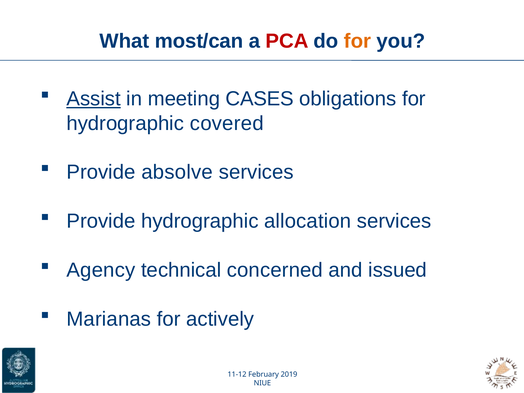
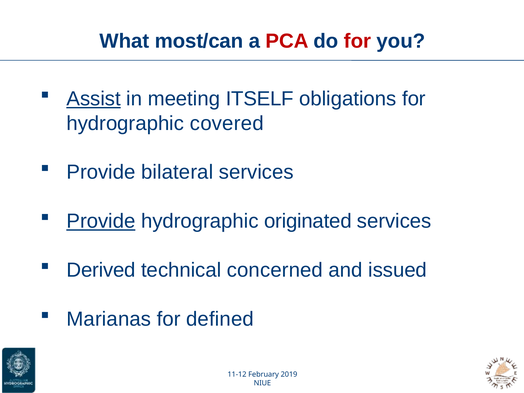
for at (357, 41) colour: orange -> red
CASES: CASES -> ITSELF
absolve: absolve -> bilateral
Provide at (101, 221) underline: none -> present
allocation: allocation -> originated
Agency: Agency -> Derived
actively: actively -> defined
